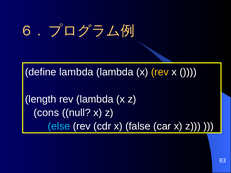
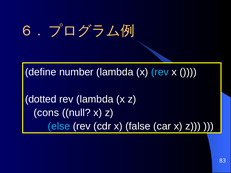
define lambda: lambda -> number
rev at (160, 72) colour: yellow -> light blue
length: length -> dotted
